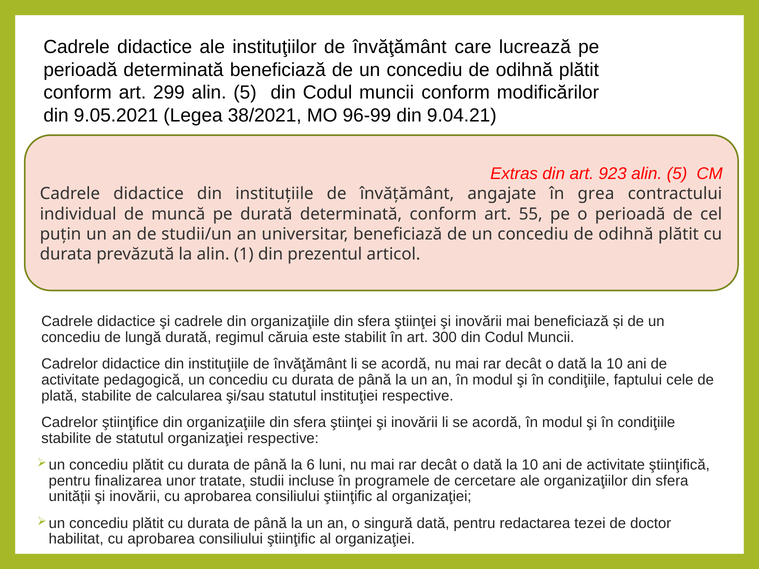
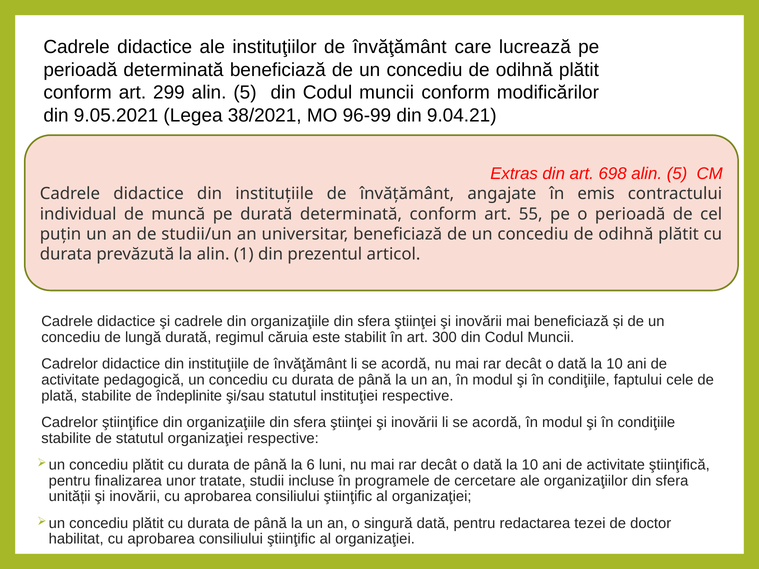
923: 923 -> 698
grea: grea -> emis
calcularea: calcularea -> îndeplinite
